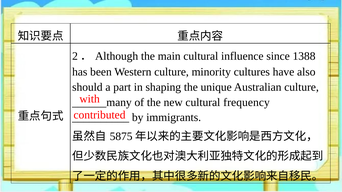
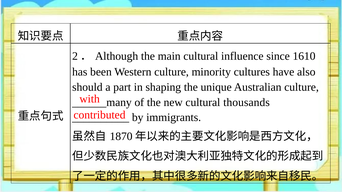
1388: 1388 -> 1610
frequency: frequency -> thousands
5875: 5875 -> 1870
